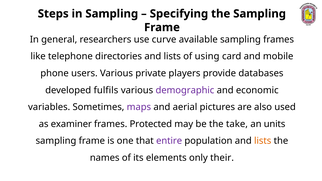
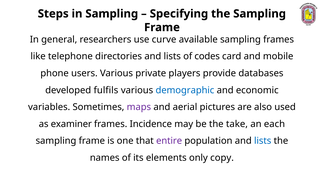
using: using -> codes
demographic colour: purple -> blue
Protected: Protected -> Incidence
units: units -> each
lists at (263, 141) colour: orange -> blue
their: their -> copy
